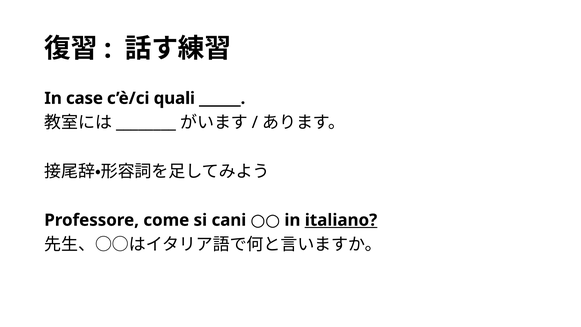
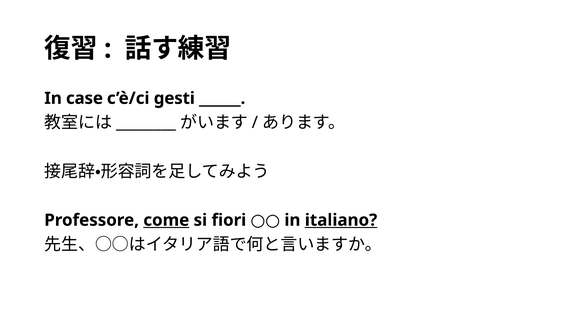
quali: quali -> gesti
come underline: none -> present
cani: cani -> fiori
